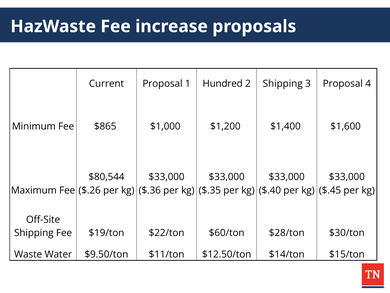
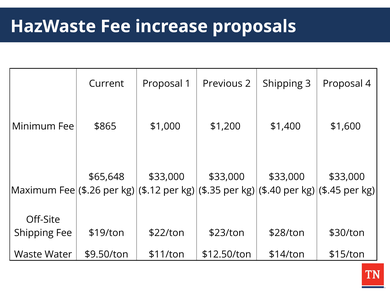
Hundred: Hundred -> Previous
$80,544: $80,544 -> $65,648
$.36: $.36 -> $.12
$60/ton: $60/ton -> $23/ton
